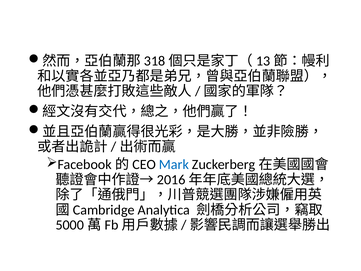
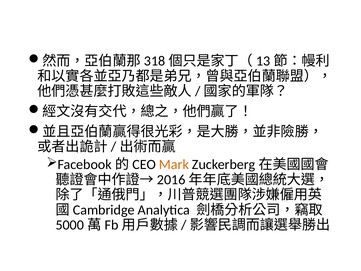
Mark colour: blue -> orange
